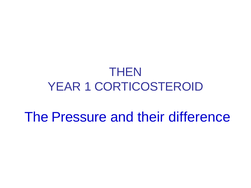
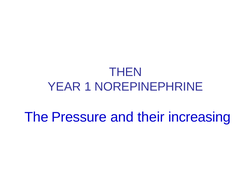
CORTICOSTEROID: CORTICOSTEROID -> NOREPINEPHRINE
difference: difference -> increasing
